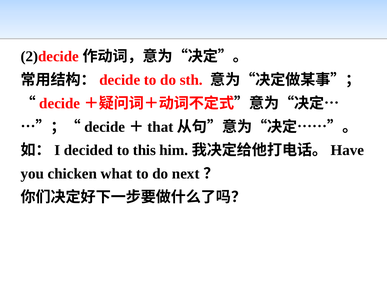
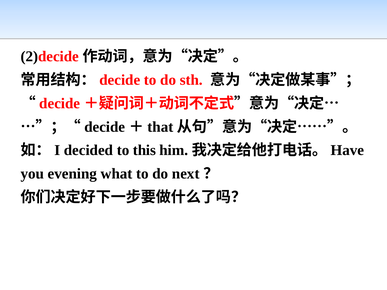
chicken: chicken -> evening
